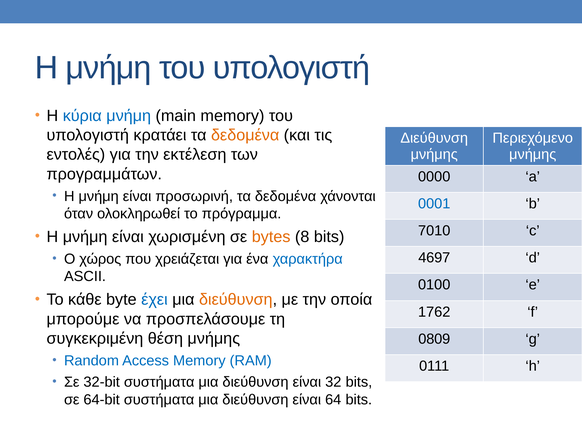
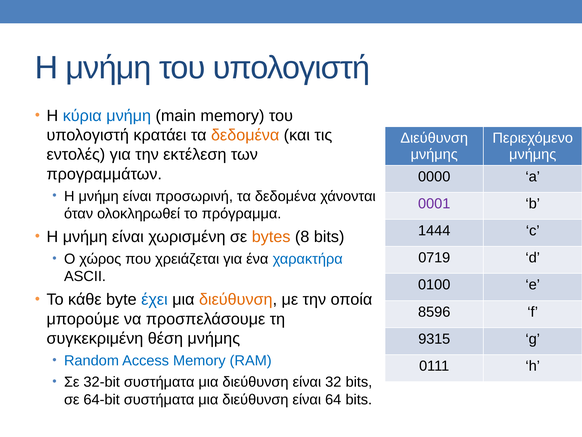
0001 colour: blue -> purple
7010: 7010 -> 1444
4697: 4697 -> 0719
1762: 1762 -> 8596
0809: 0809 -> 9315
